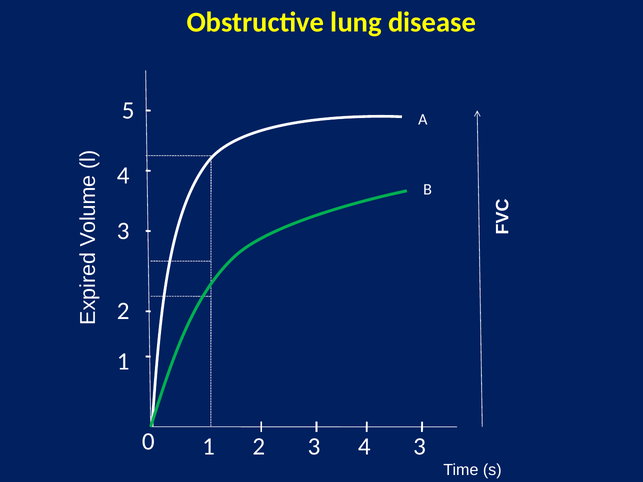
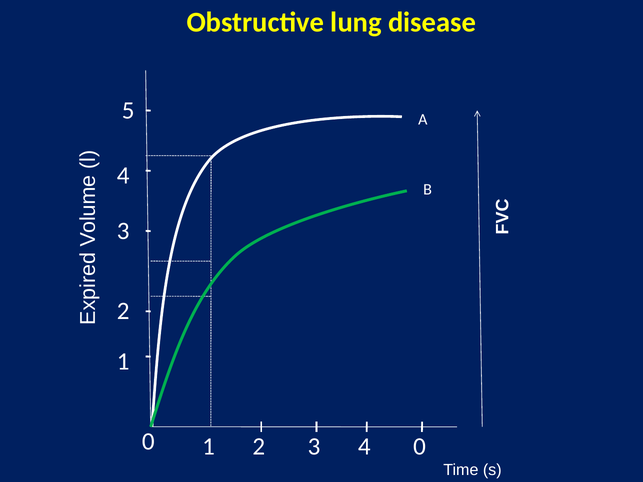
4 3: 3 -> 0
